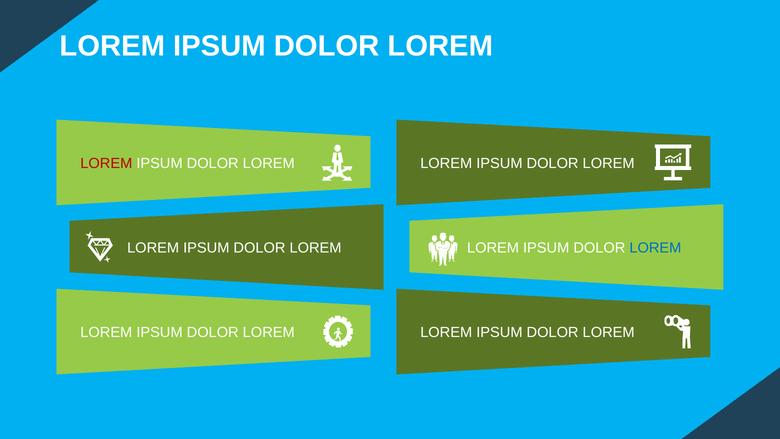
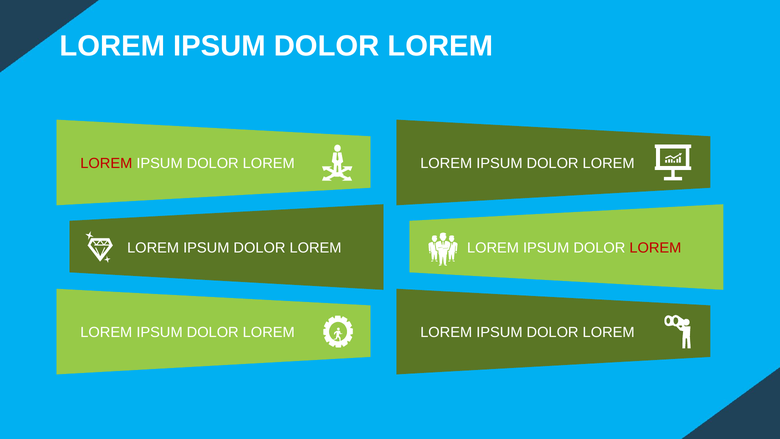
LOREM at (655, 248) colour: blue -> red
